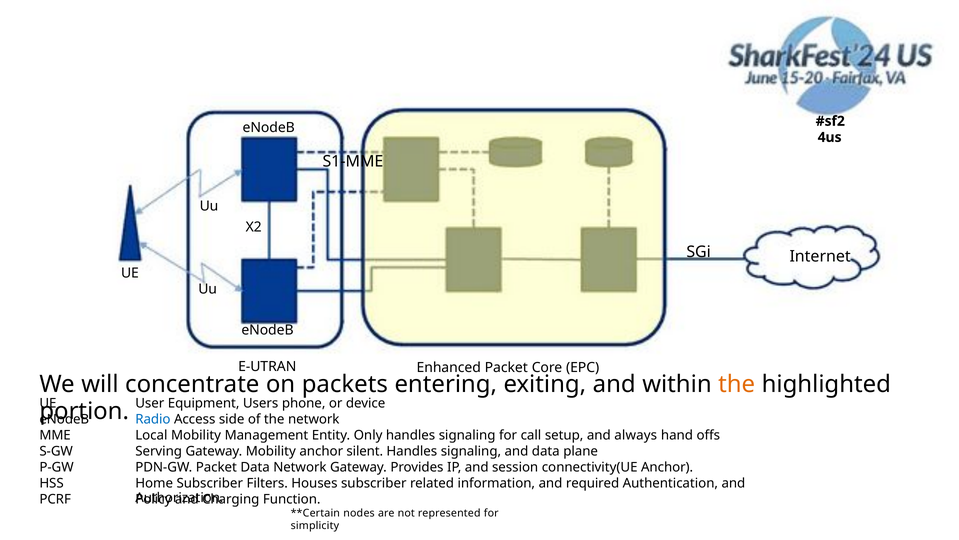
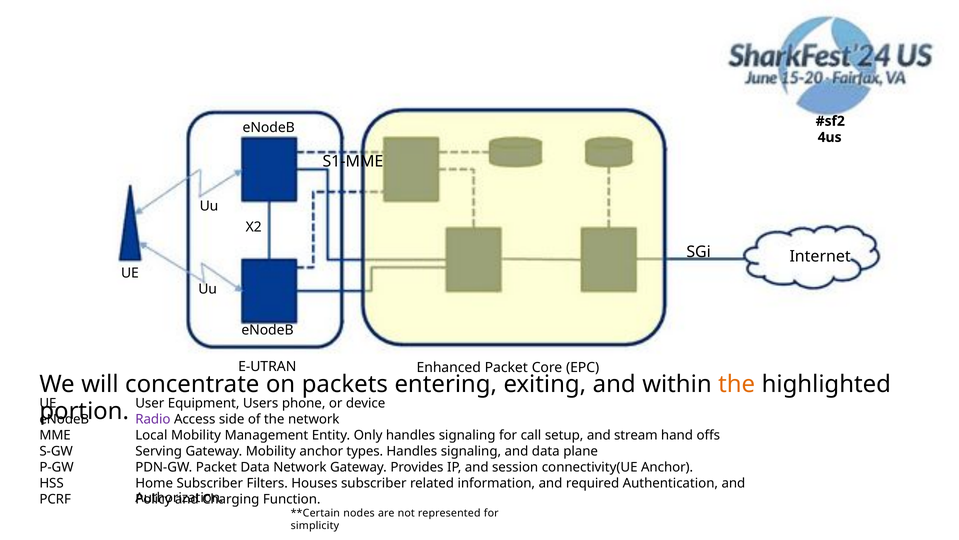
Radio colour: blue -> purple
always: always -> stream
silent: silent -> types
